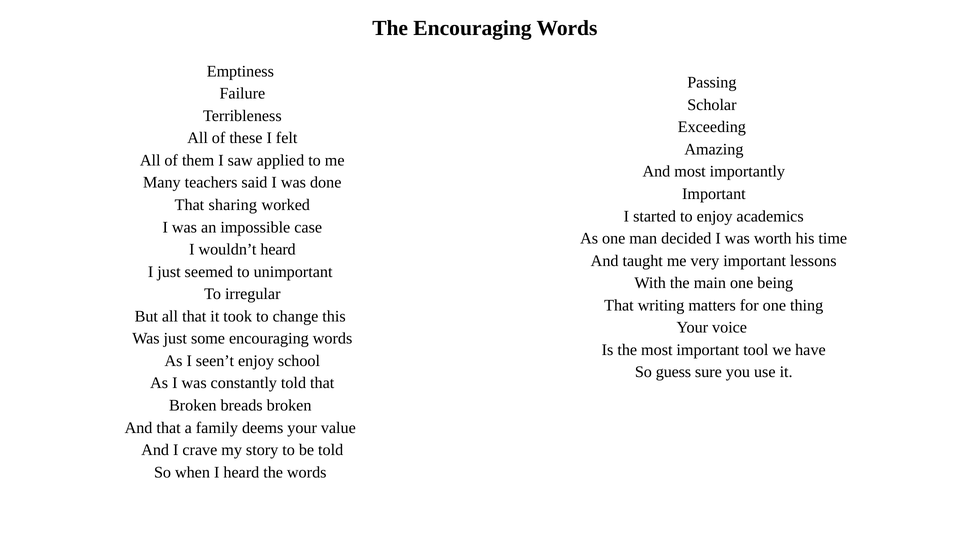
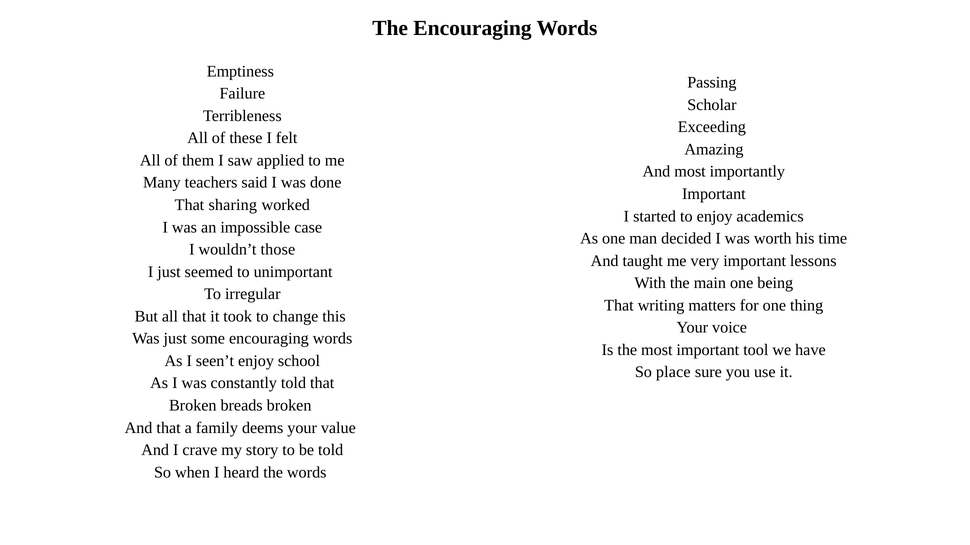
wouldn’t heard: heard -> those
guess: guess -> place
